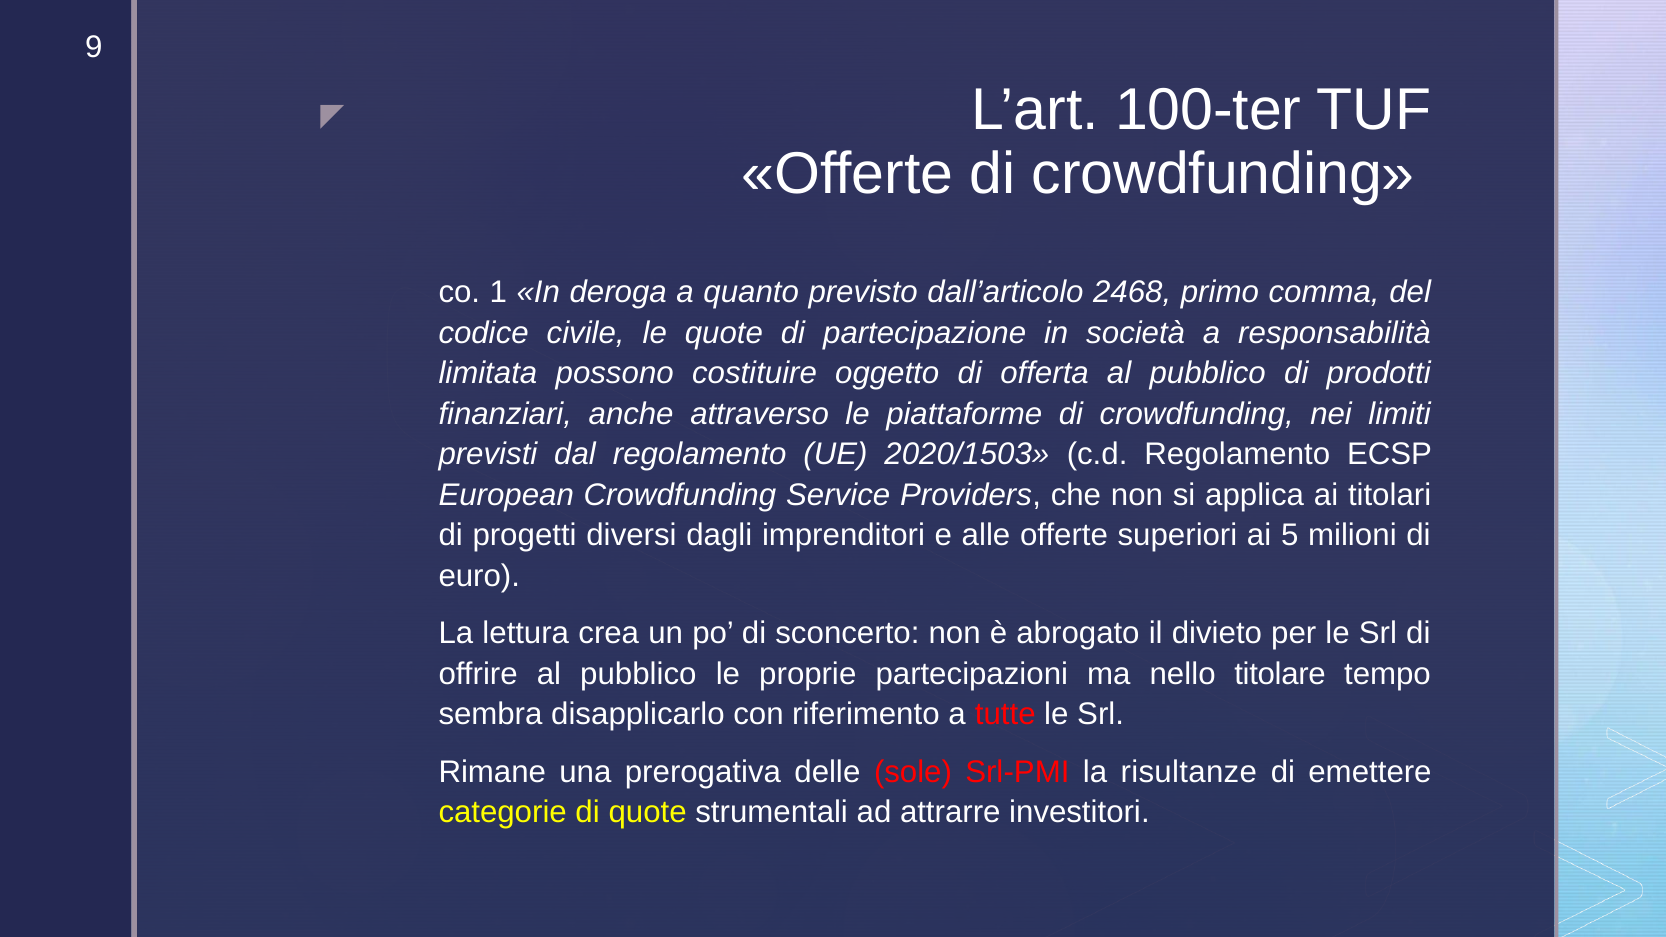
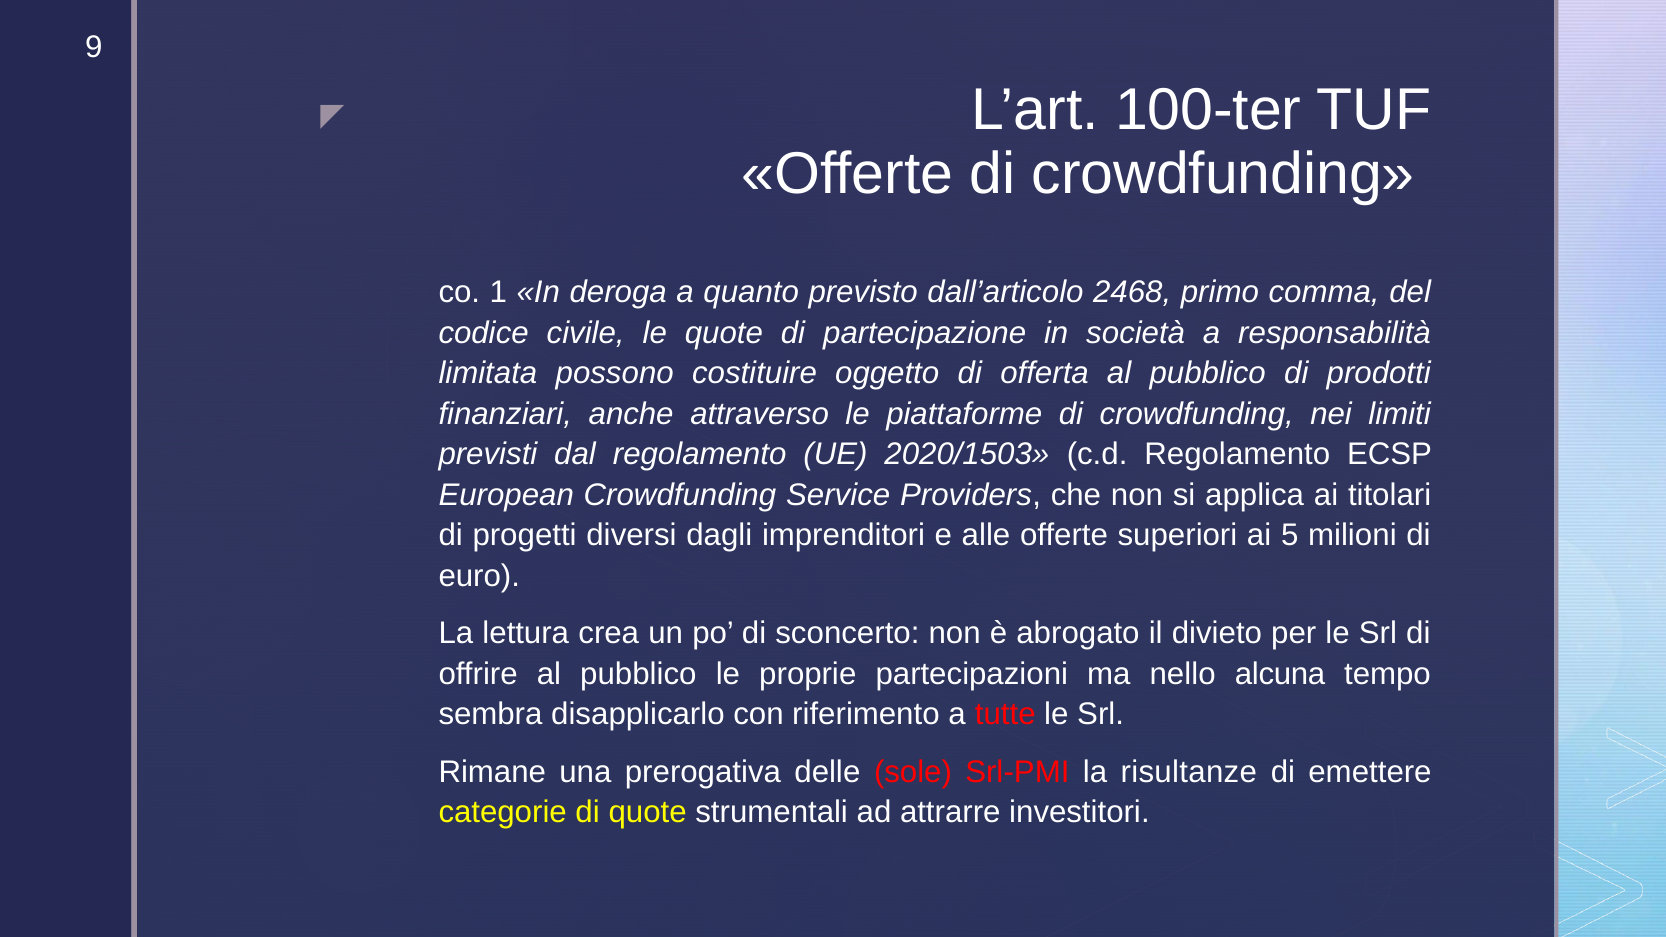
titolare: titolare -> alcuna
